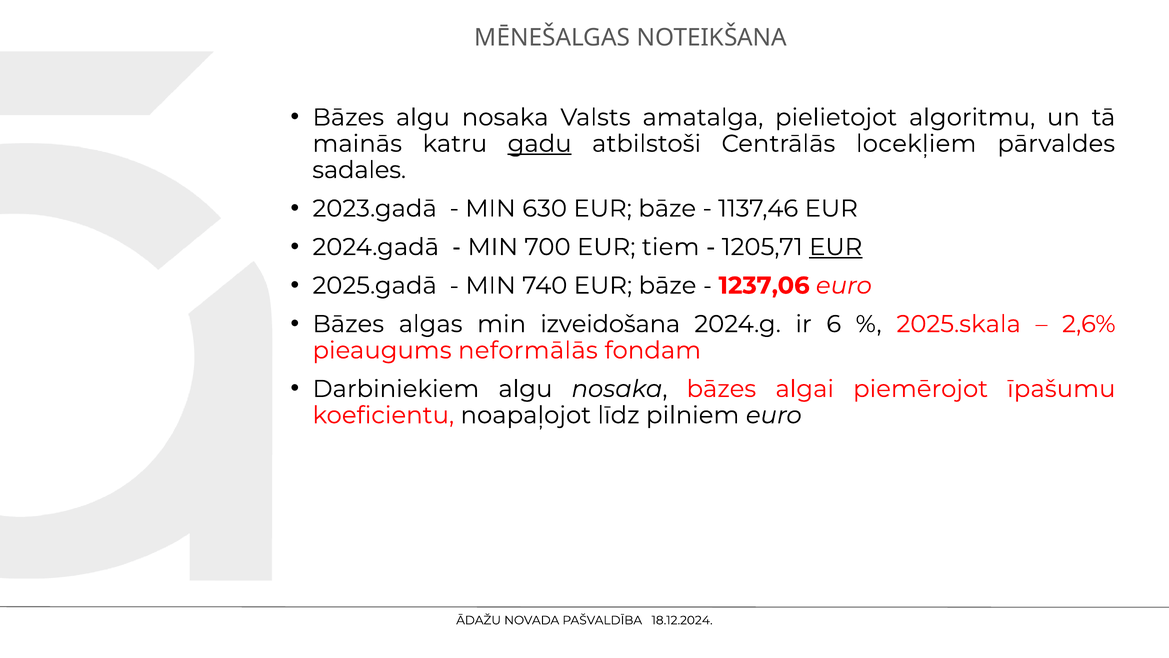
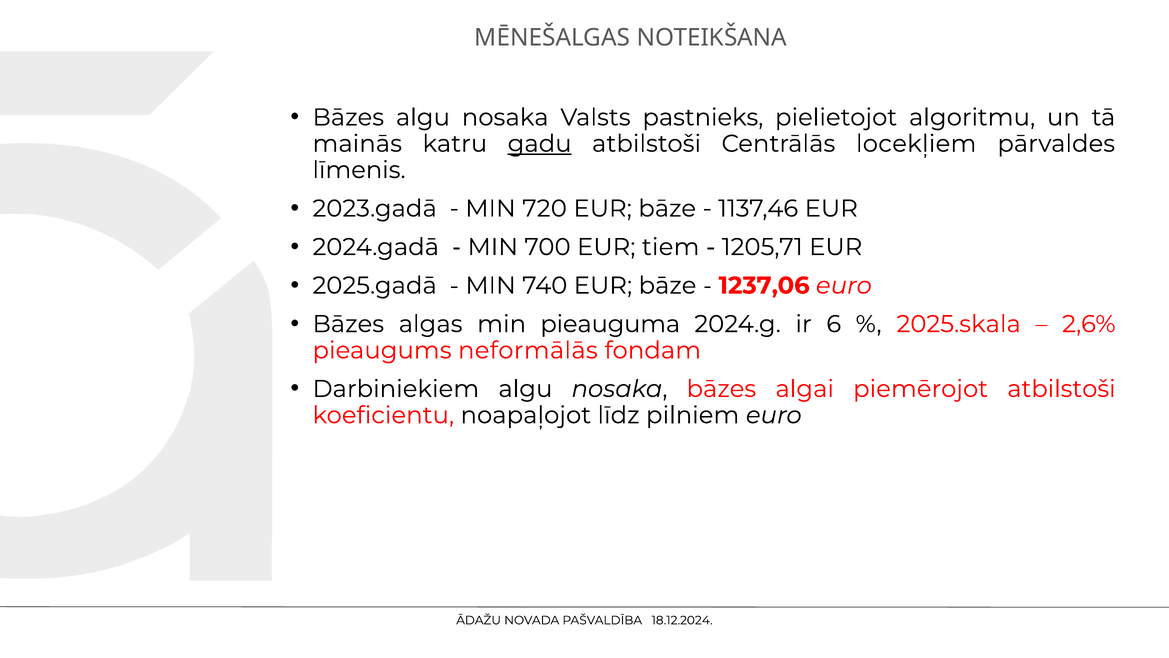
amatalga: amatalga -> pastnieks
sadales: sadales -> līmenis
630: 630 -> 720
EUR at (836, 247) underline: present -> none
izveidošana: izveidošana -> pieauguma
piemērojot īpašumu: īpašumu -> atbilstoši
